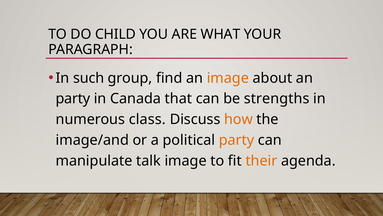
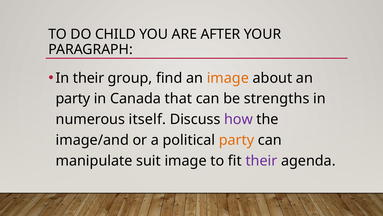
WHAT: WHAT -> AFTER
In such: such -> their
class: class -> itself
how colour: orange -> purple
talk: talk -> suit
their at (261, 161) colour: orange -> purple
